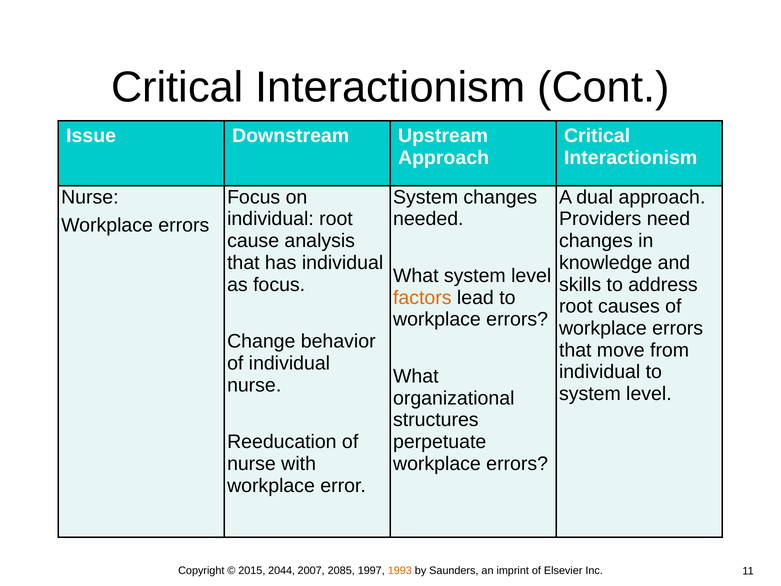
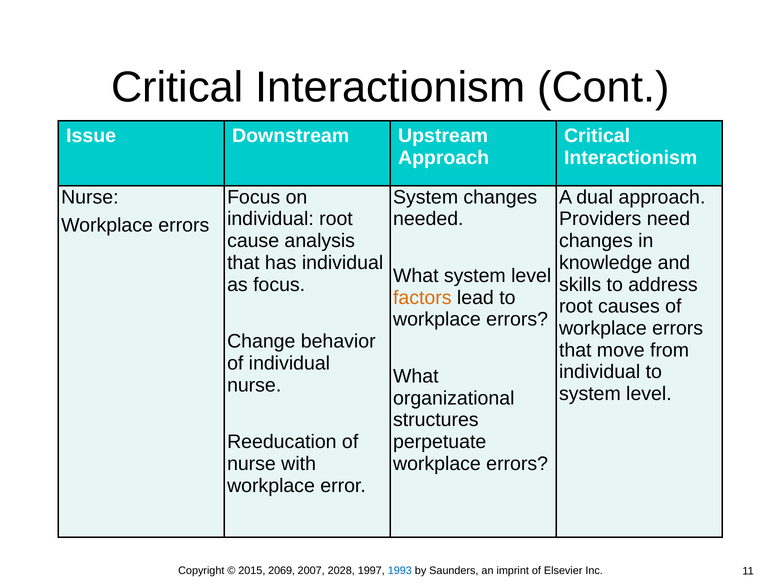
2044: 2044 -> 2069
2085: 2085 -> 2028
1993 colour: orange -> blue
